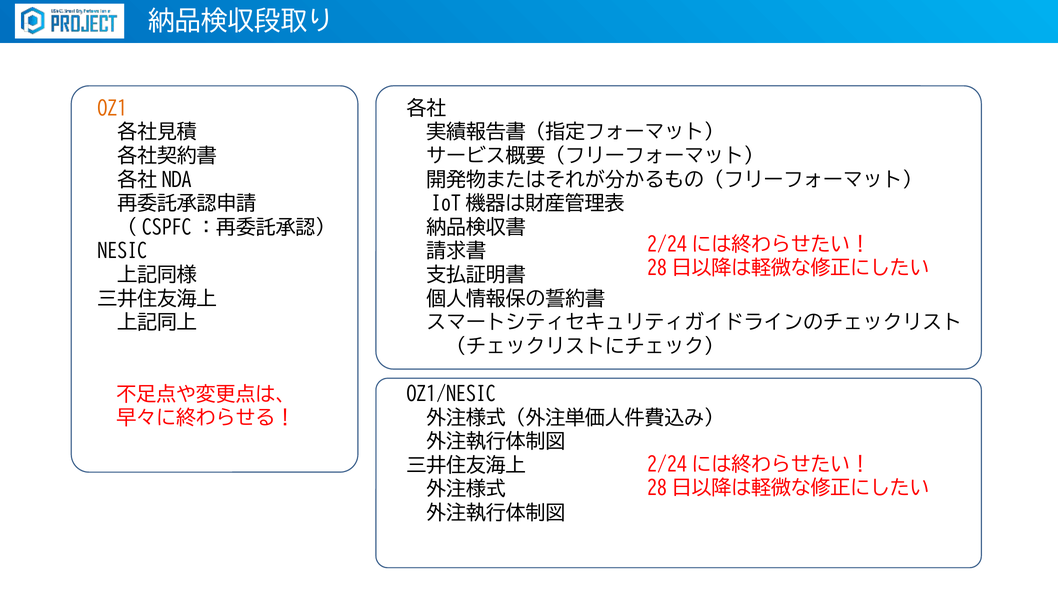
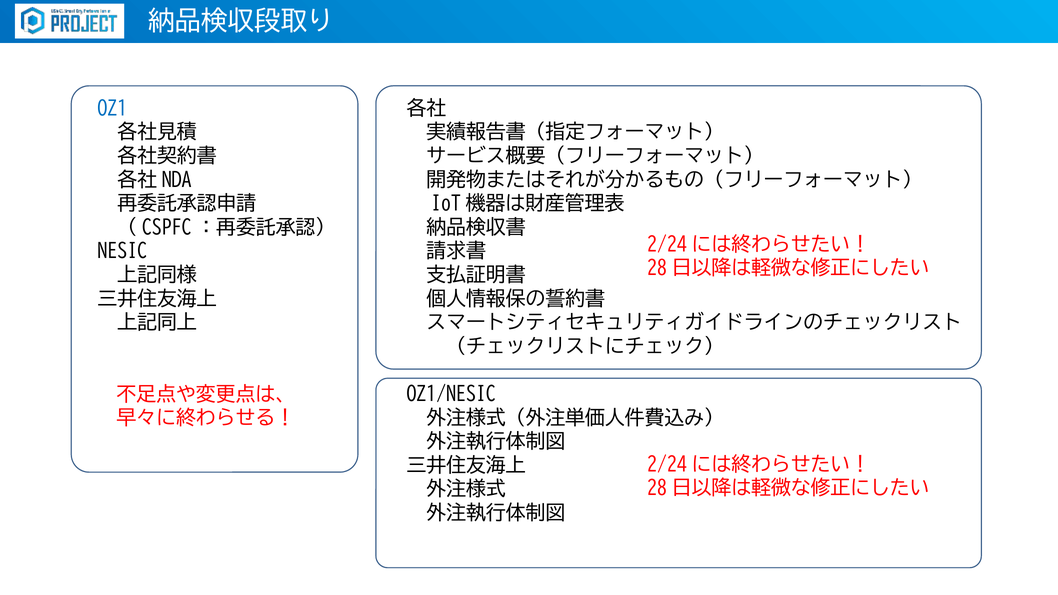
OZ1 colour: orange -> blue
